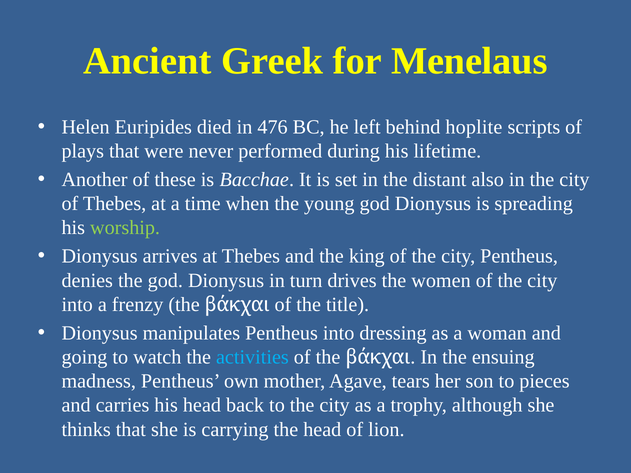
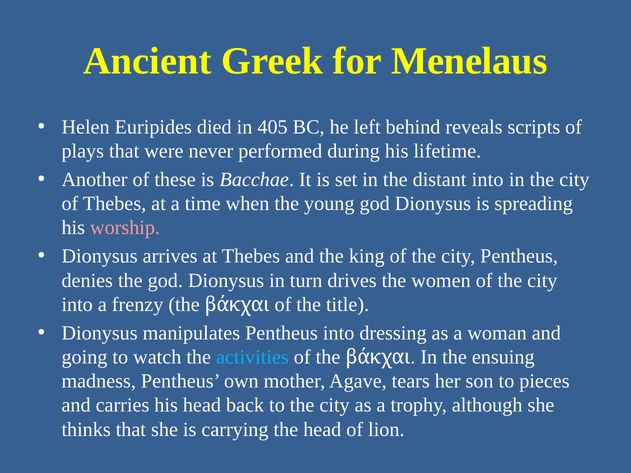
476: 476 -> 405
hoplite: hoplite -> reveals
distant also: also -> into
worship colour: light green -> pink
